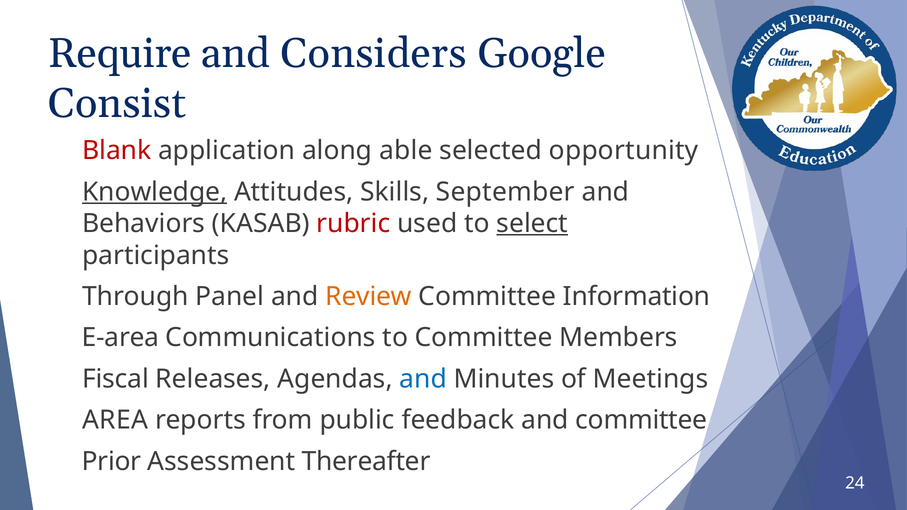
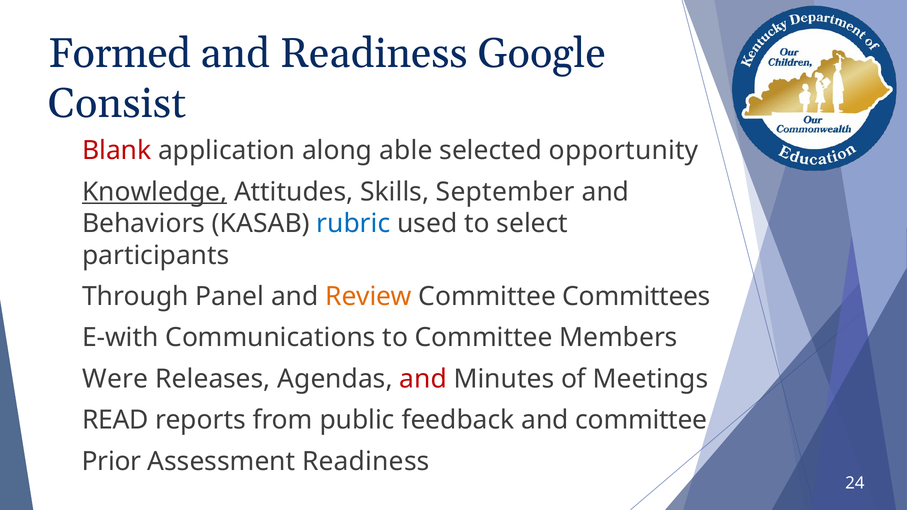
Require: Require -> Formed
and Considers: Considers -> Readiness
rubric colour: red -> blue
select underline: present -> none
Information: Information -> Committees
E-area: E-area -> E-with
Fiscal: Fiscal -> Were
and at (423, 379) colour: blue -> red
AREA: AREA -> READ
Assessment Thereafter: Thereafter -> Readiness
